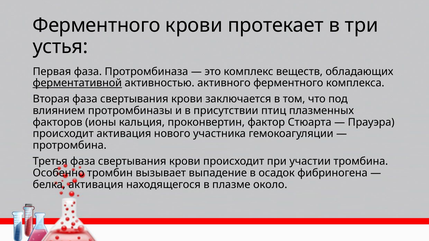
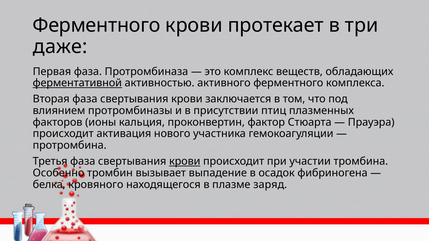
устья: устья -> даже
крови at (185, 162) underline: none -> present
белка активация: активация -> кровяного
около: около -> заряд
